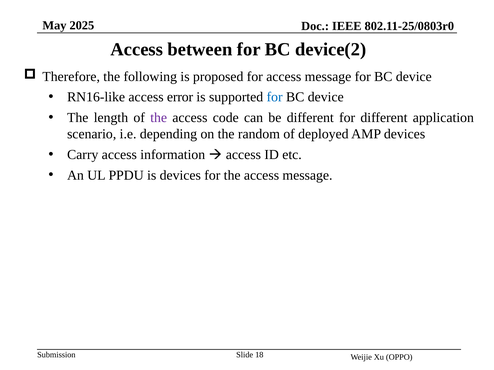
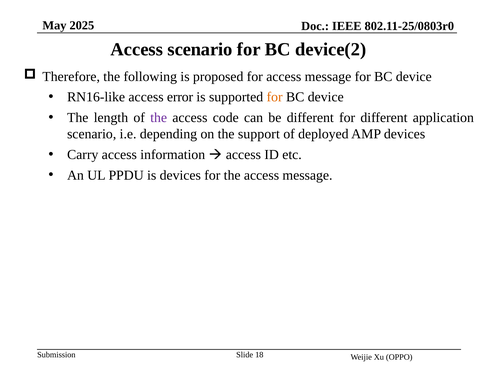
Access between: between -> scenario
for at (275, 97) colour: blue -> orange
random: random -> support
